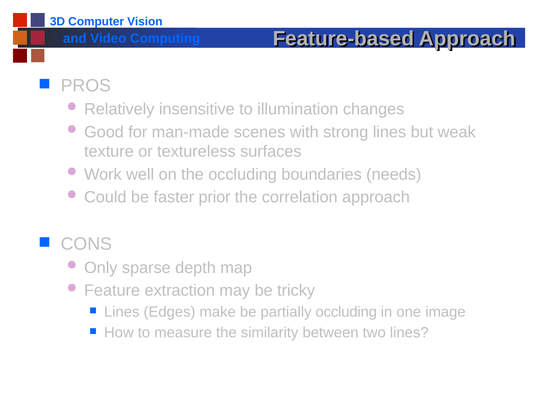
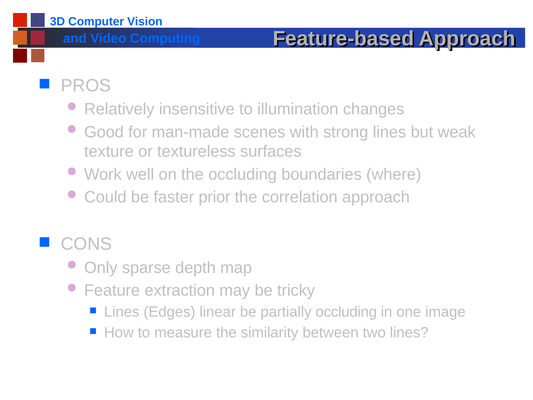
needs: needs -> where
make: make -> linear
